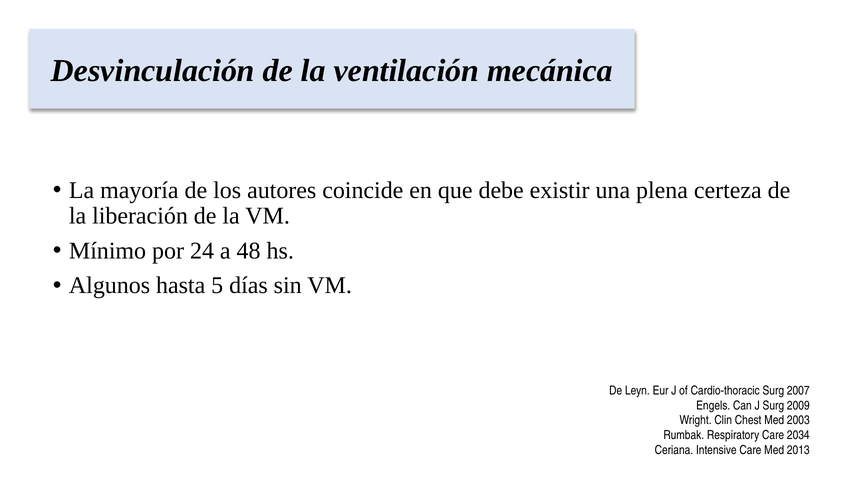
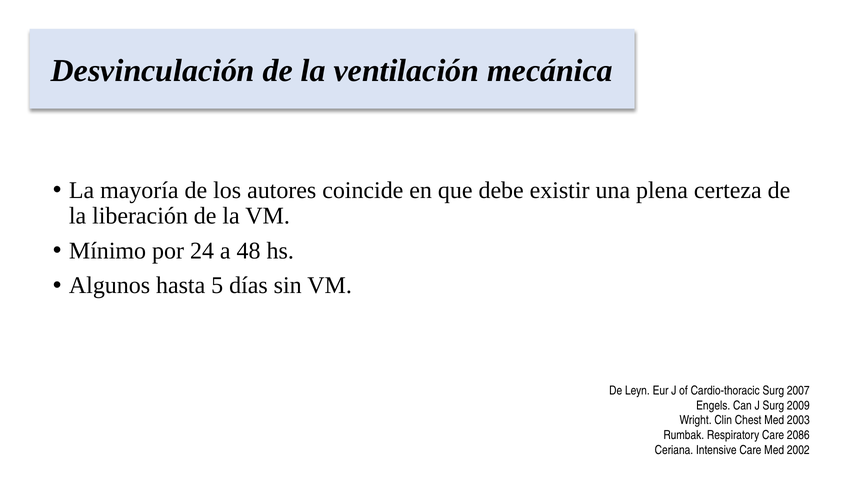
2034: 2034 -> 2086
2013: 2013 -> 2002
